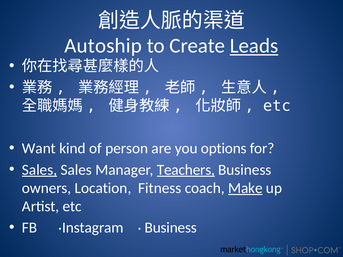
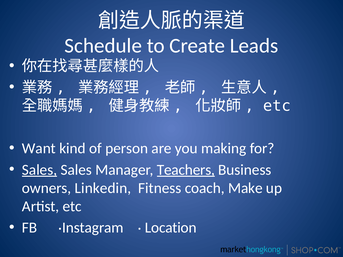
Autoship: Autoship -> Schedule
Leads underline: present -> none
options: options -> making
Location: Location -> Linkedin
Make underline: present -> none
Business at (171, 228): Business -> Location
